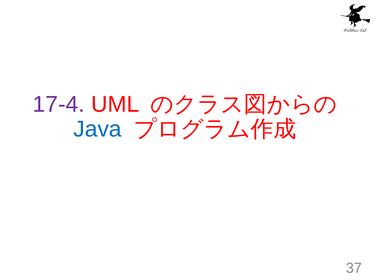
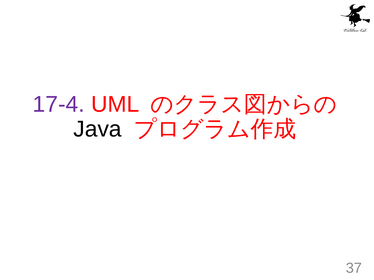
Java colour: blue -> black
